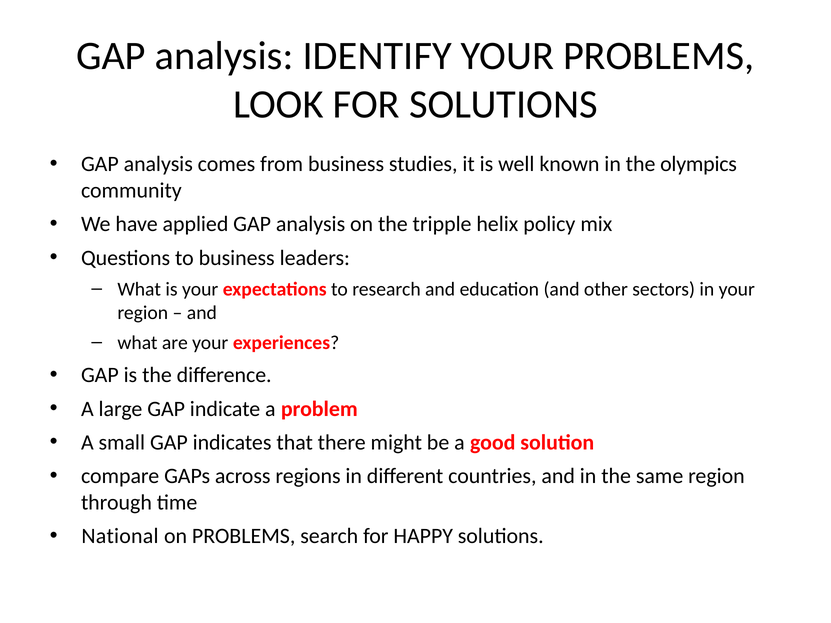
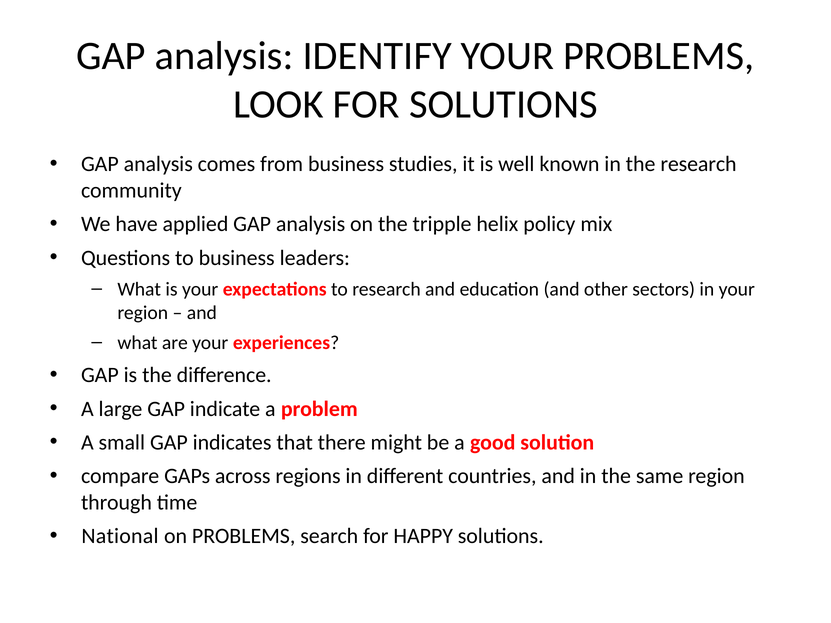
the olympics: olympics -> research
